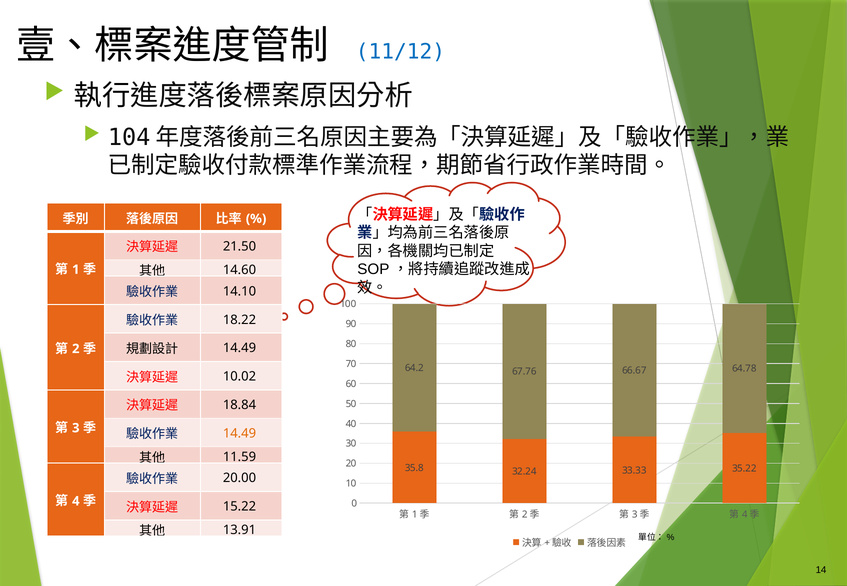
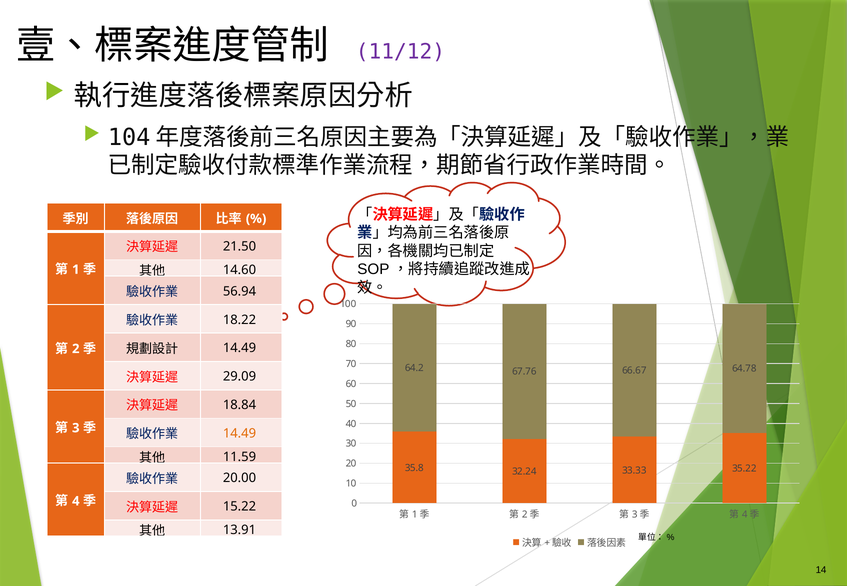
11/12 colour: blue -> purple
14.10: 14.10 -> 56.94
10.02: 10.02 -> 29.09
